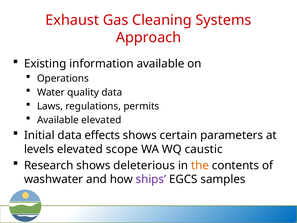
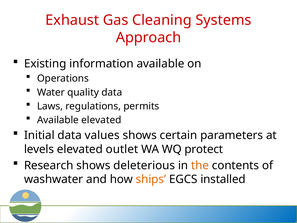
effects: effects -> values
scope: scope -> outlet
caustic: caustic -> protect
ships colour: purple -> orange
samples: samples -> installed
